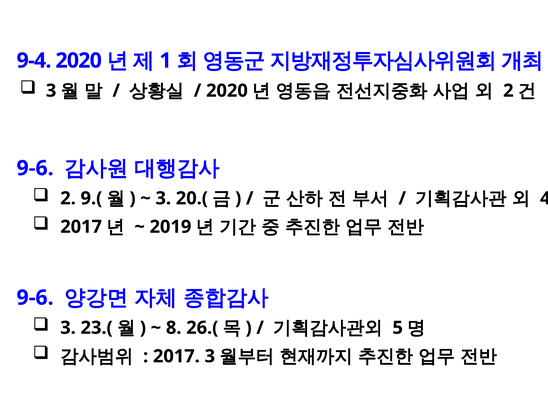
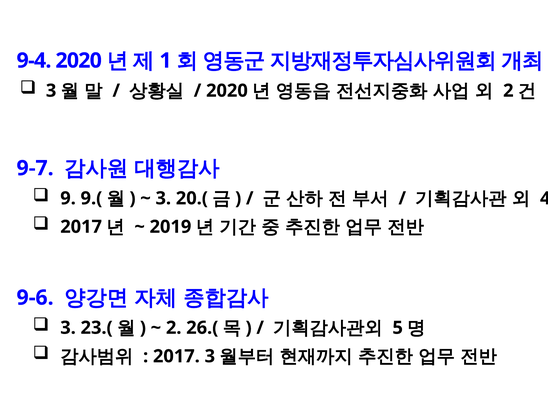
9-6 at (35, 168): 9-6 -> 9-7
2 at (68, 198): 2 -> 9
8 at (174, 328): 8 -> 2
